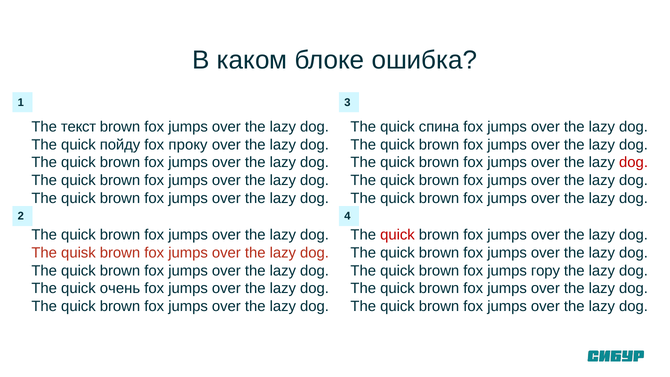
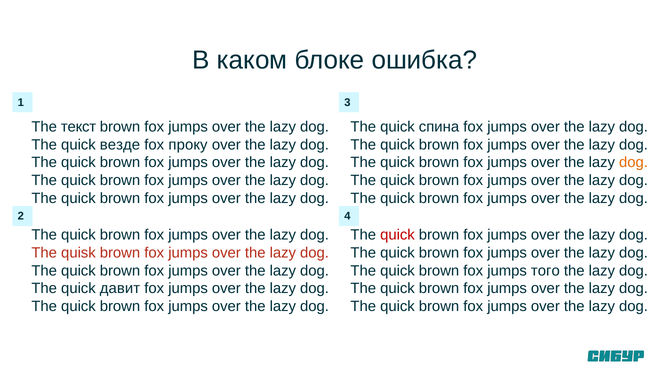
пойду: пойду -> везде
dog at (634, 162) colour: red -> orange
гору: гору -> того
очень: очень -> давит
